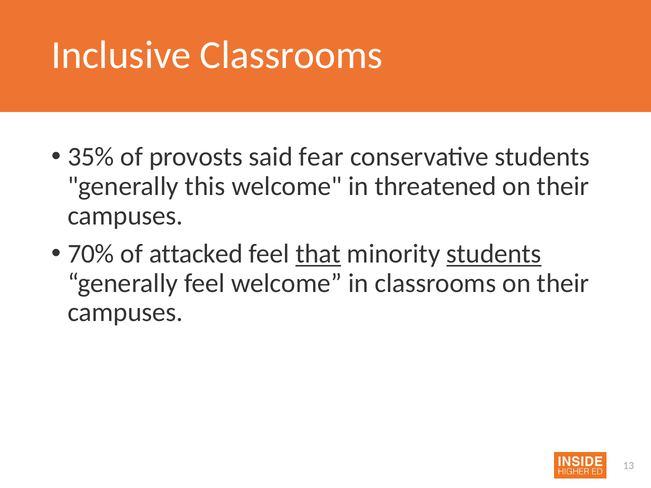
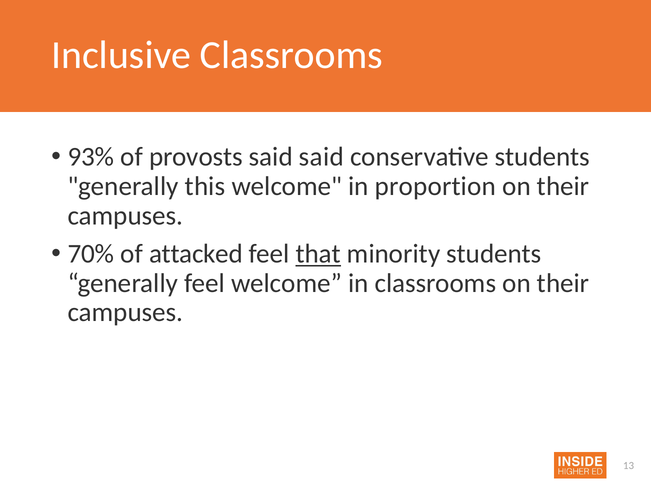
35%: 35% -> 93%
said fear: fear -> said
threatened: threatened -> proportion
students at (494, 254) underline: present -> none
